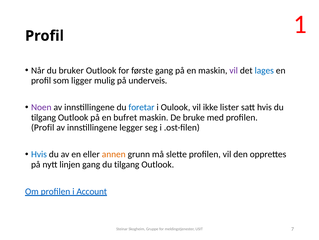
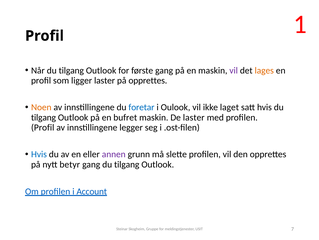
Når du bruker: bruker -> tilgang
lages colour: blue -> orange
ligger mulig: mulig -> laster
på underveis: underveis -> opprettes
Noen colour: purple -> orange
lister: lister -> laget
De bruke: bruke -> laster
annen colour: orange -> purple
linjen: linjen -> betyr
